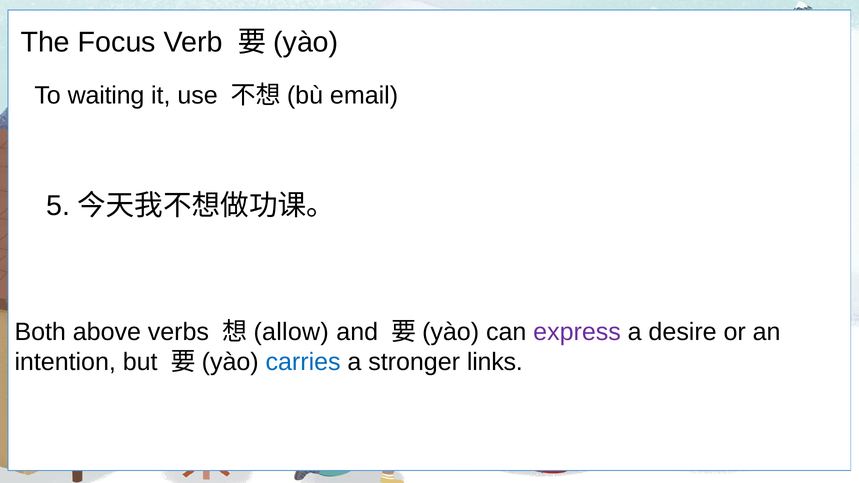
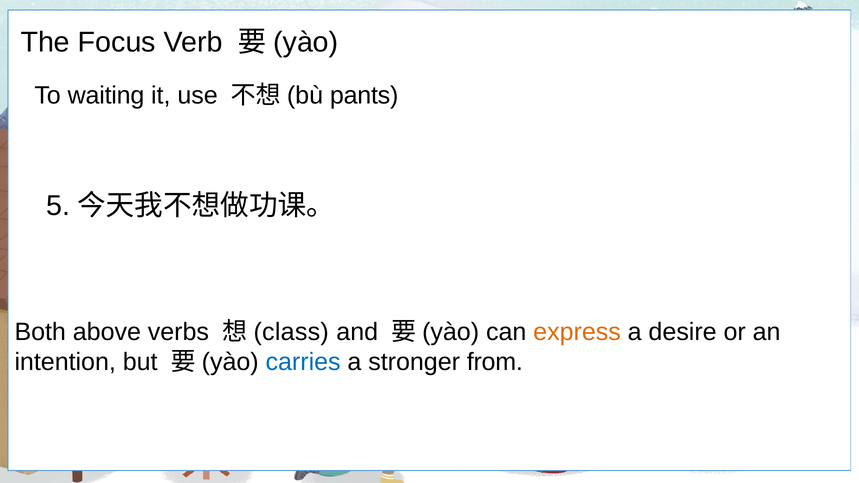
email: email -> pants
allow: allow -> class
express colour: purple -> orange
links: links -> from
